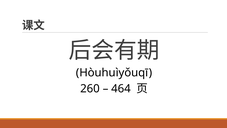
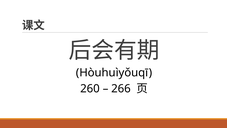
464: 464 -> 266
